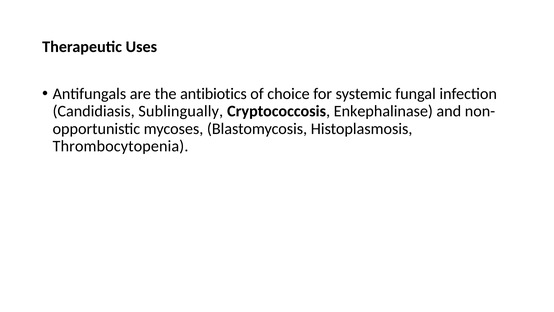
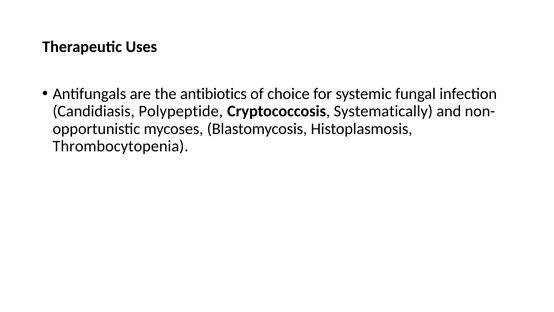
Sublingually: Sublingually -> Polypeptide
Enkephalinase: Enkephalinase -> Systematically
